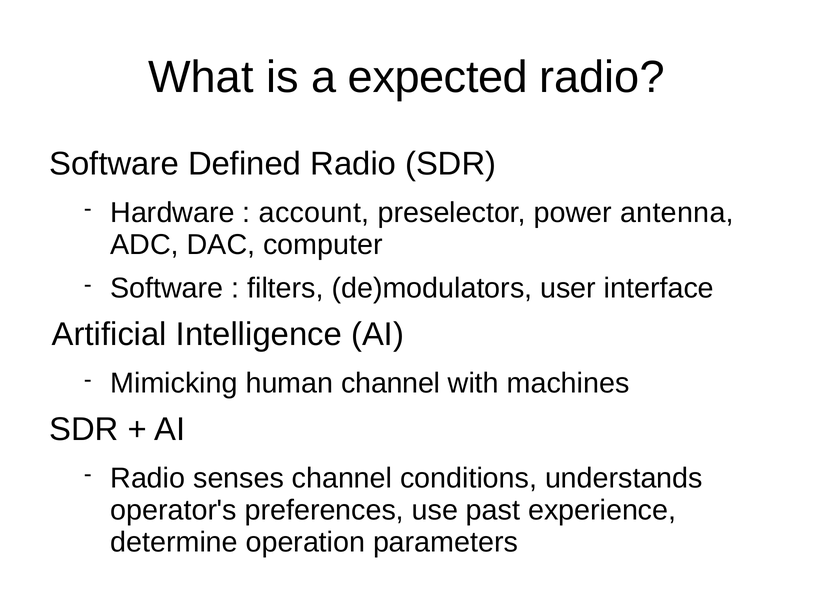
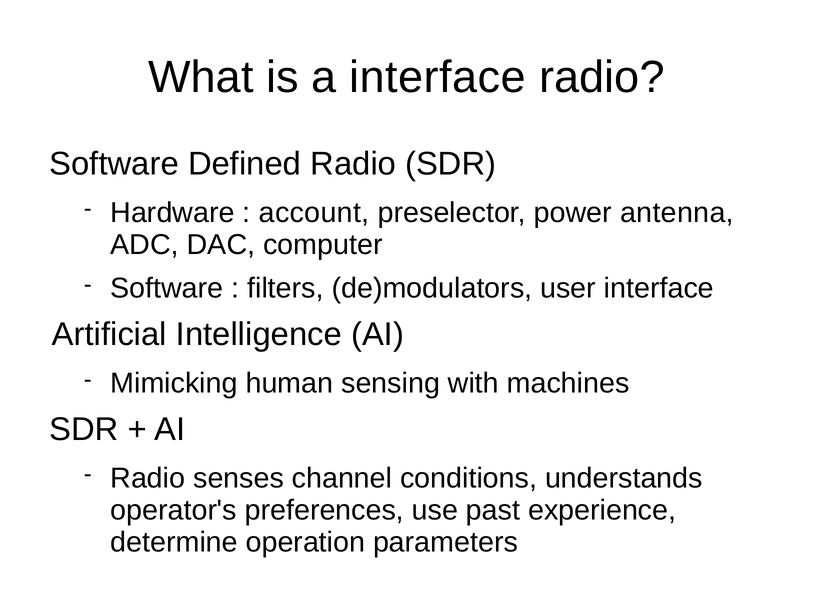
a expected: expected -> interface
human channel: channel -> sensing
